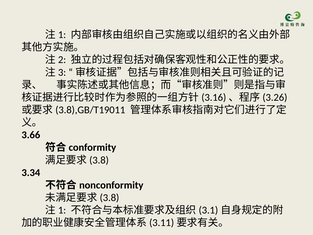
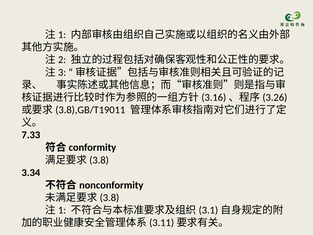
3.66: 3.66 -> 7.33
